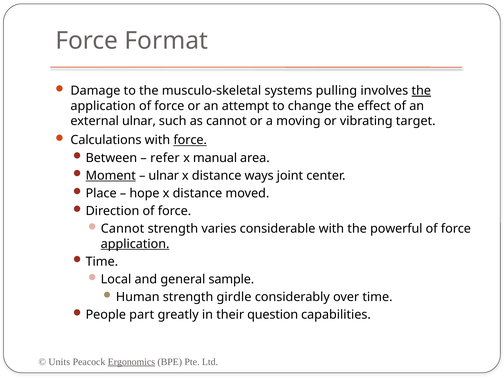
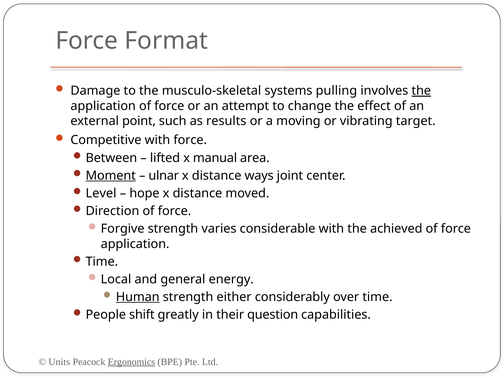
external ulnar: ulnar -> point
as cannot: cannot -> results
Calculations: Calculations -> Competitive
force at (190, 140) underline: present -> none
refer: refer -> lifted
Place: Place -> Level
Cannot at (123, 229): Cannot -> Forgive
powerful: powerful -> achieved
application at (135, 244) underline: present -> none
sample: sample -> energy
Human underline: none -> present
girdle: girdle -> either
part: part -> shift
